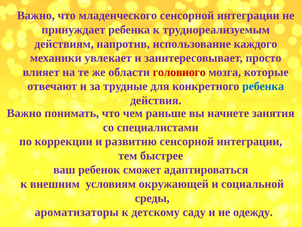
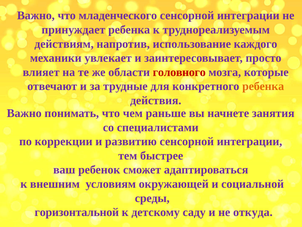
ребенка at (263, 86) colour: blue -> orange
ароматизаторы: ароматизаторы -> горизонтальной
одежду: одежду -> откуда
